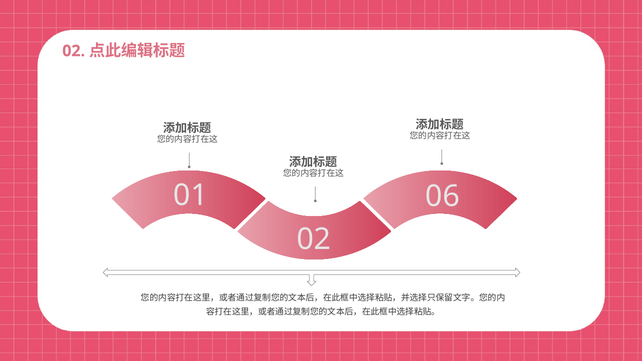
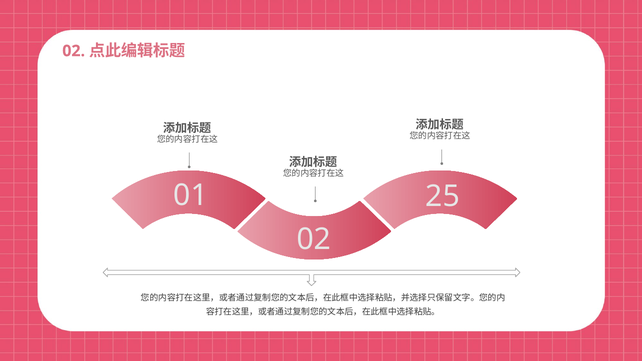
06: 06 -> 25
